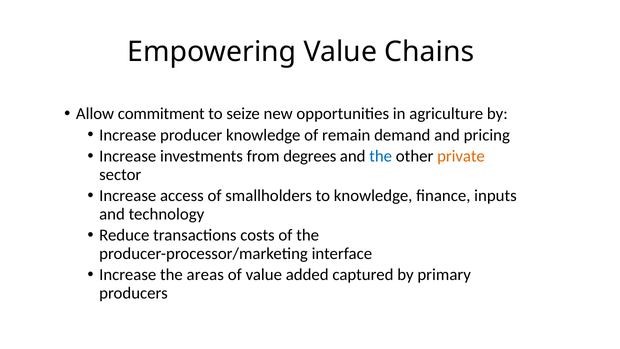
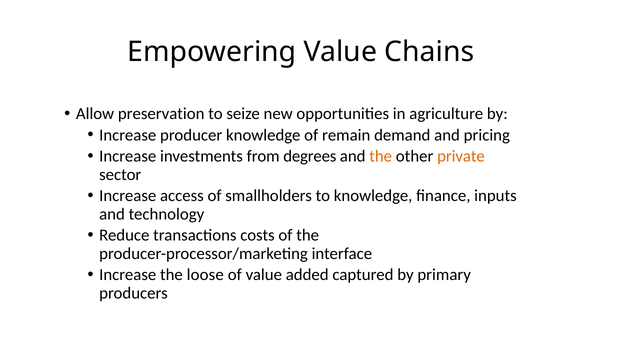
commitment: commitment -> preservation
the at (381, 156) colour: blue -> orange
areas: areas -> loose
